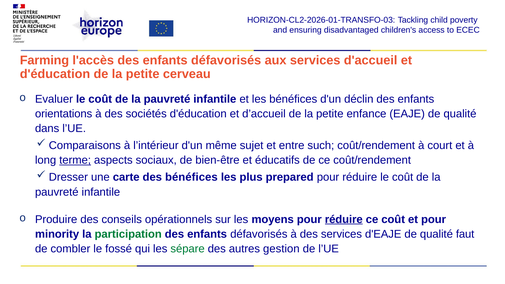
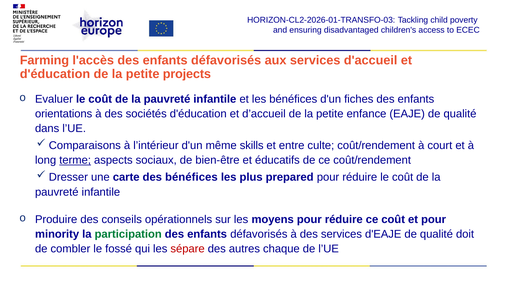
cerveau: cerveau -> projects
déclin: déclin -> fiches
sujet: sujet -> skills
such: such -> culte
réduire at (344, 219) underline: present -> none
faut: faut -> doit
sépare colour: green -> red
gestion: gestion -> chaque
